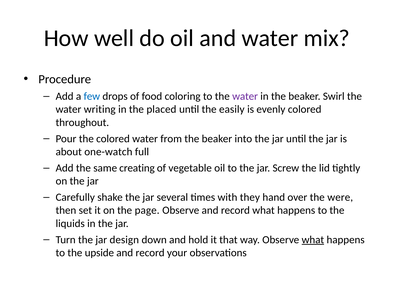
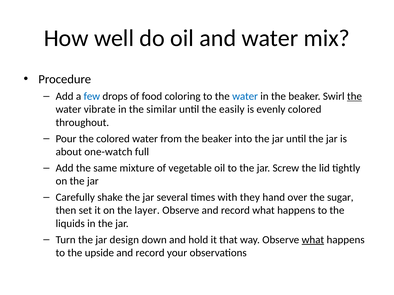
water at (245, 96) colour: purple -> blue
the at (354, 96) underline: none -> present
writing: writing -> vibrate
placed: placed -> similar
creating: creating -> mixture
were: were -> sugar
page: page -> layer
